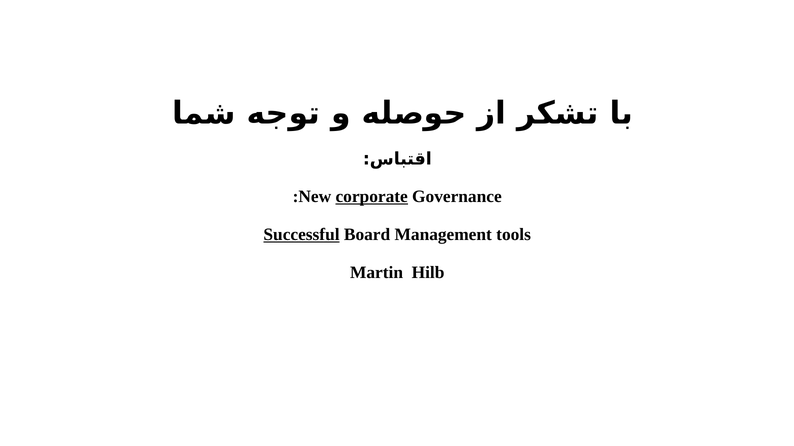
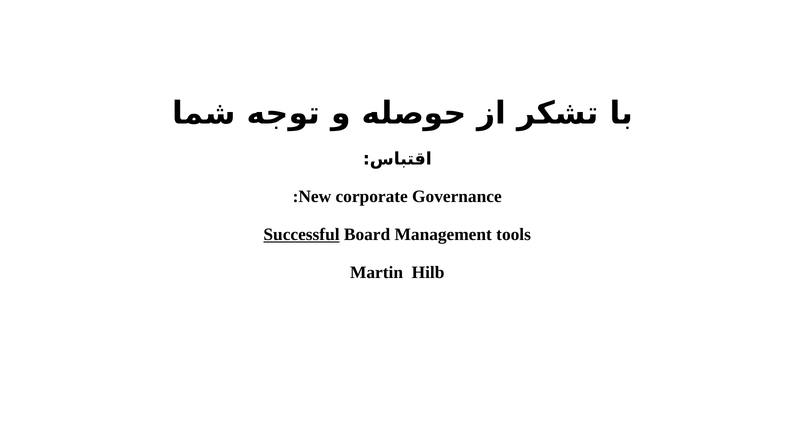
corporate underline: present -> none
